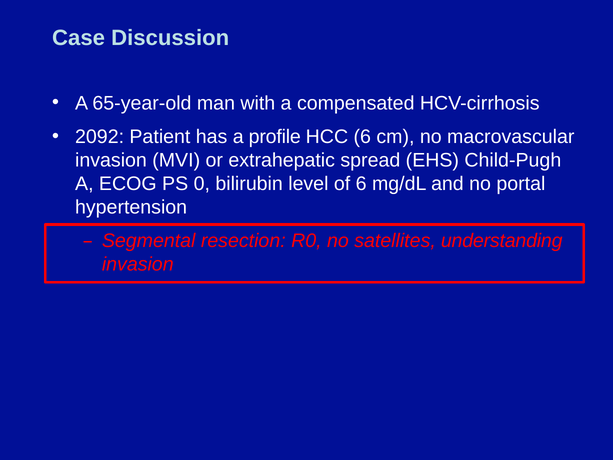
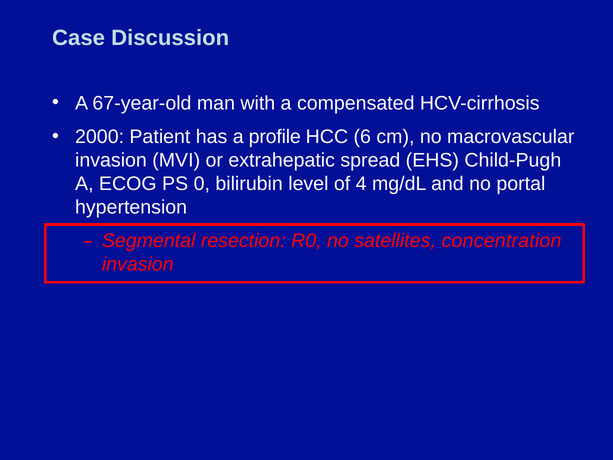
65-year-old: 65-year-old -> 67-year-old
2092: 2092 -> 2000
of 6: 6 -> 4
understanding: understanding -> concentration
